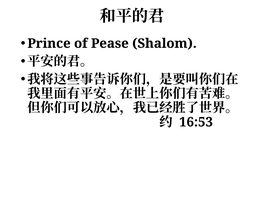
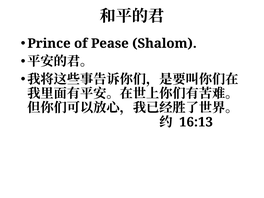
16:53: 16:53 -> 16:13
